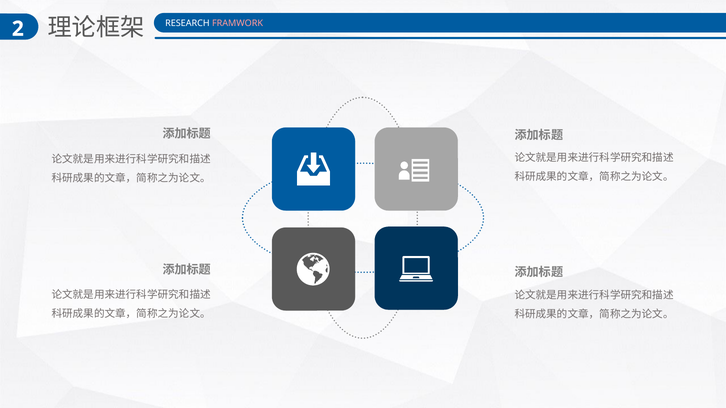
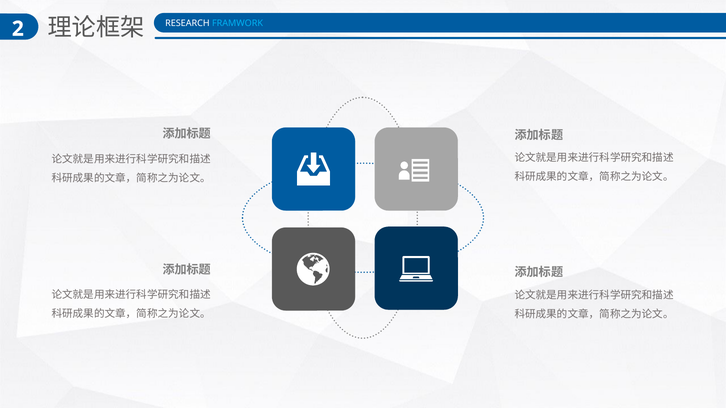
FRAMWORK colour: pink -> light blue
